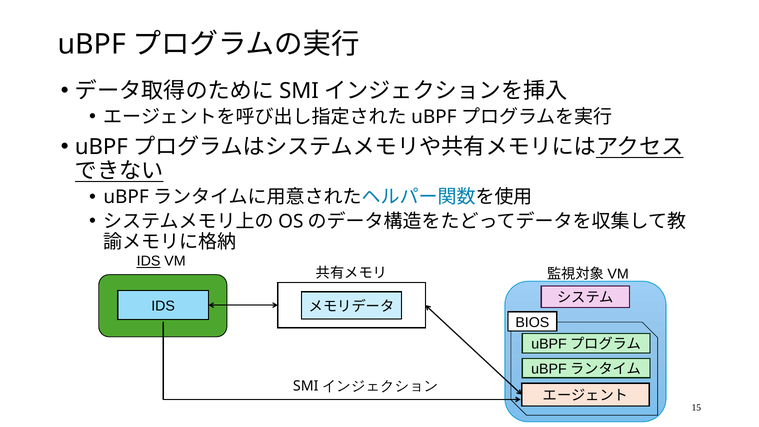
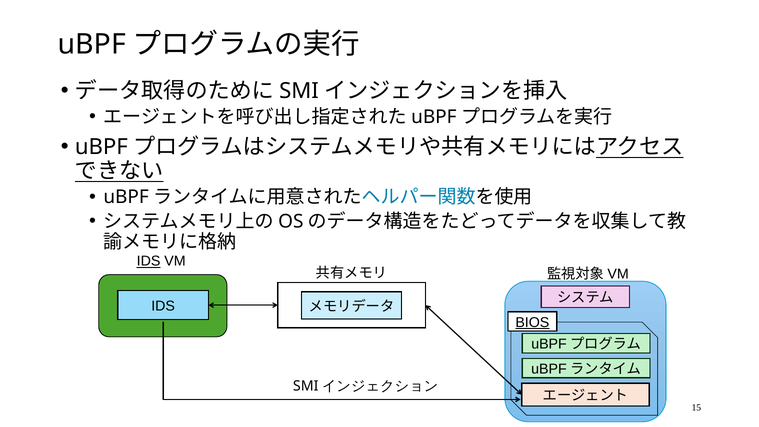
BIOS underline: none -> present
